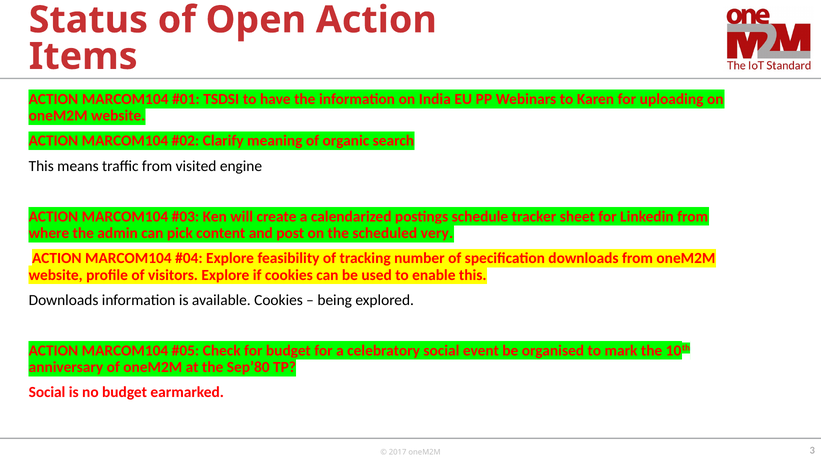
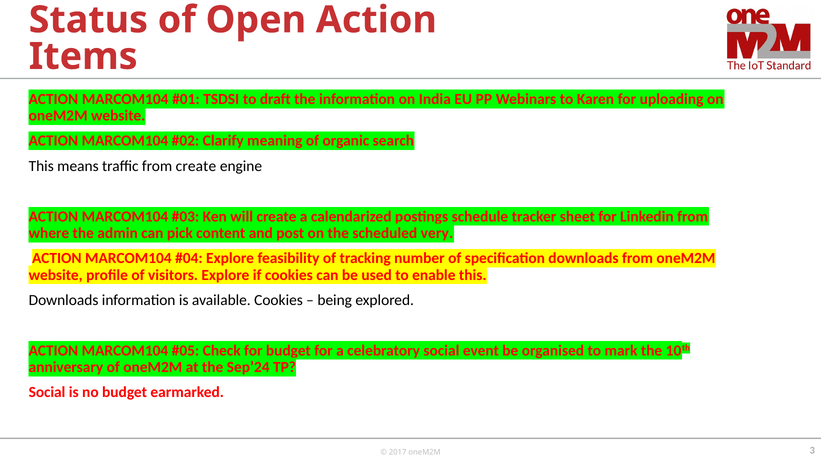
have: have -> draft
from visited: visited -> create
Sep’80: Sep’80 -> Sep’24
